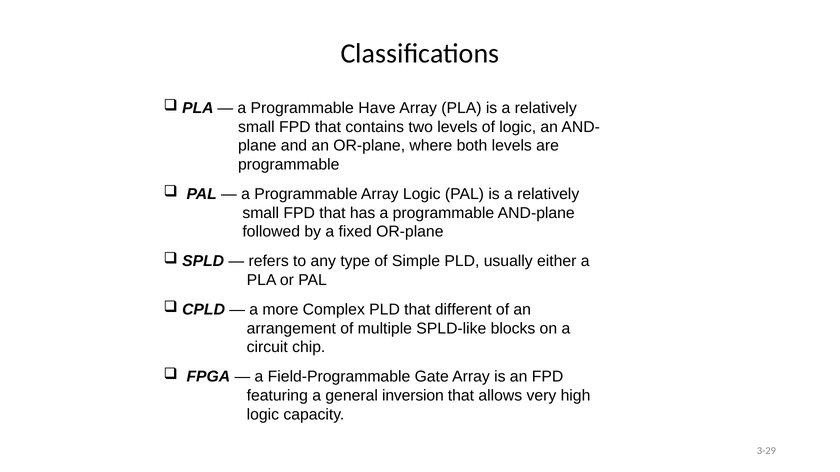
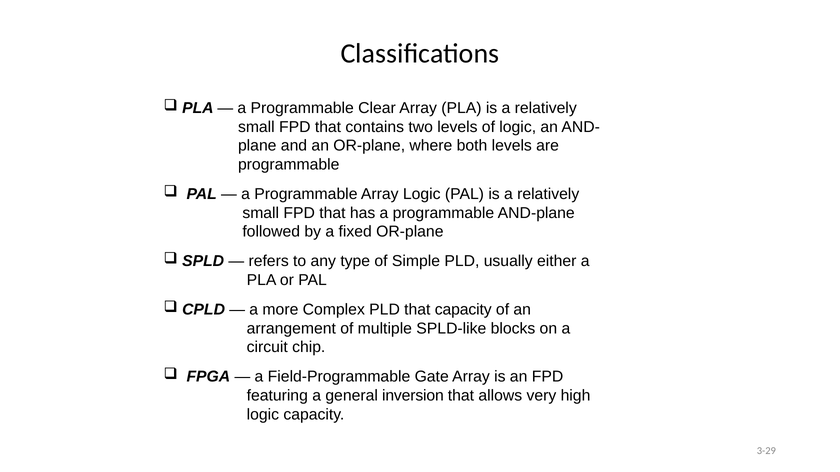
Have: Have -> Clear
that different: different -> capacity
